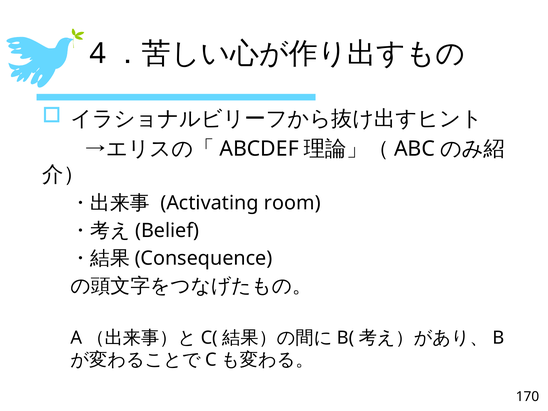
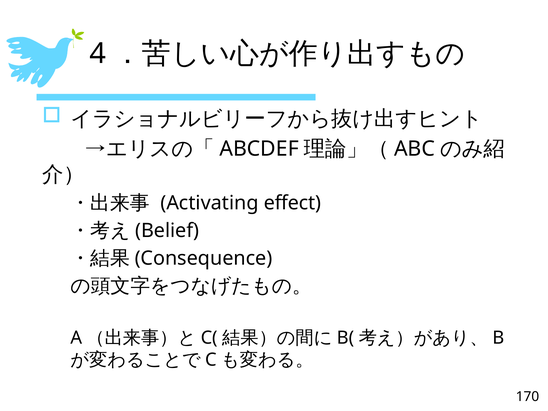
room: room -> effect
